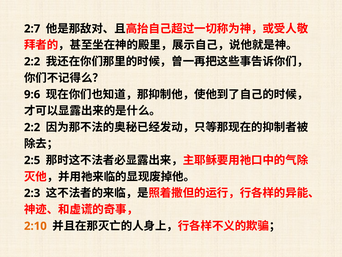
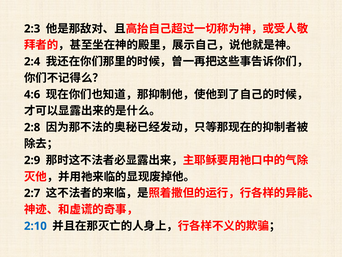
2:7: 2:7 -> 2:3
2:2 at (32, 62): 2:2 -> 2:4
9:6: 9:6 -> 4:6
2:2 at (32, 127): 2:2 -> 2:8
2:5: 2:5 -> 2:9
2:3: 2:3 -> 2:7
2:10 colour: orange -> blue
